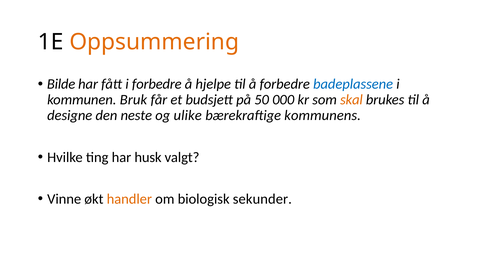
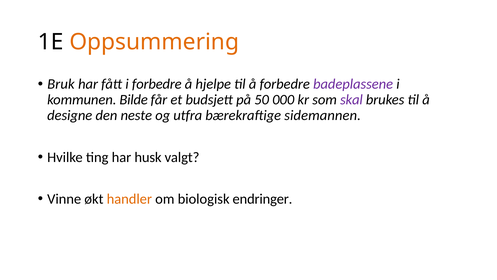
Bilde: Bilde -> Bruk
badeplassene colour: blue -> purple
Bruk: Bruk -> Bilde
skal colour: orange -> purple
ulike: ulike -> utfra
kommunens: kommunens -> sidemannen
sekunder: sekunder -> endringer
